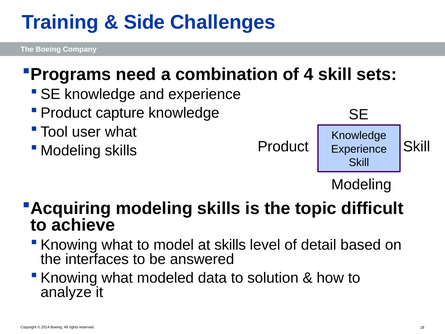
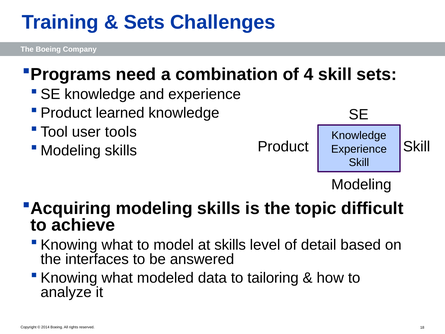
Side at (144, 22): Side -> Sets
capture: capture -> learned
user what: what -> tools
solution: solution -> tailoring
